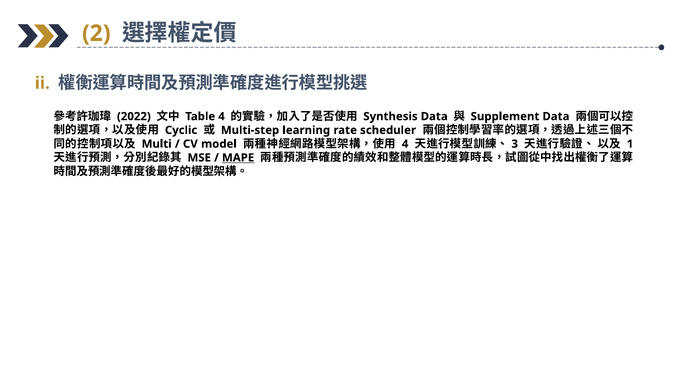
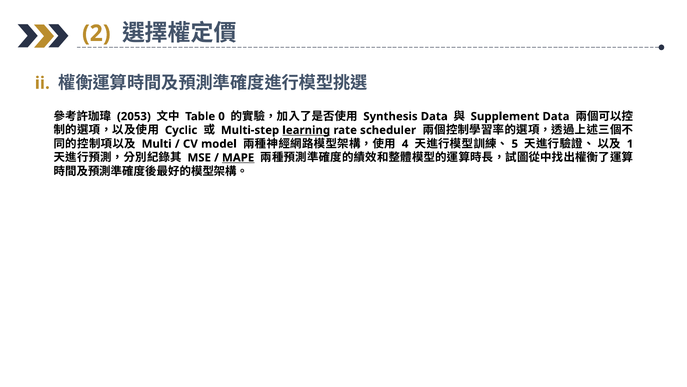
2022: 2022 -> 2053
Table 4: 4 -> 0
learning underline: none -> present
3: 3 -> 5
